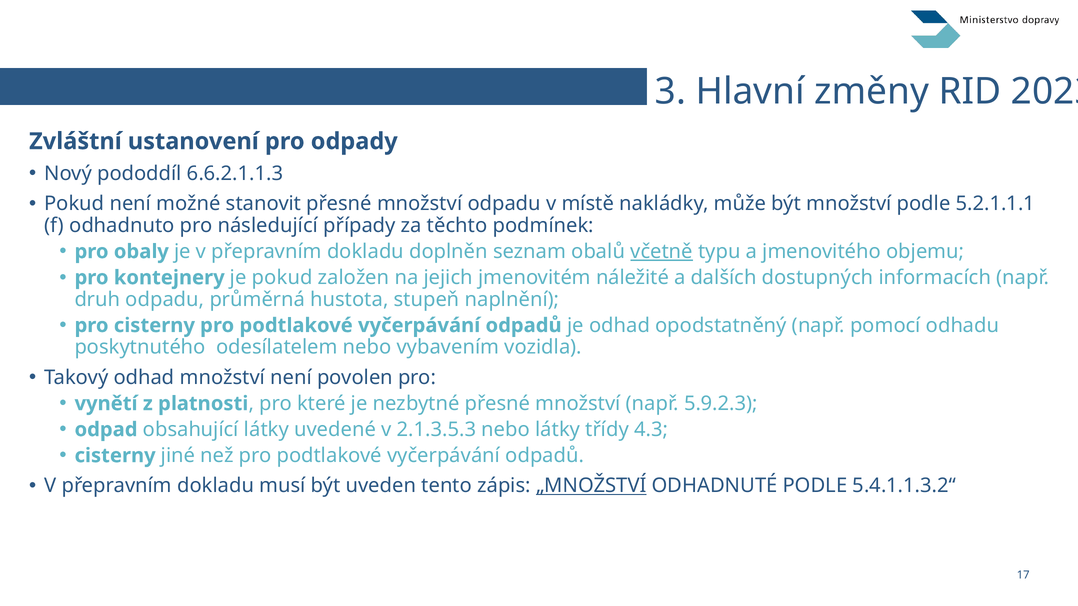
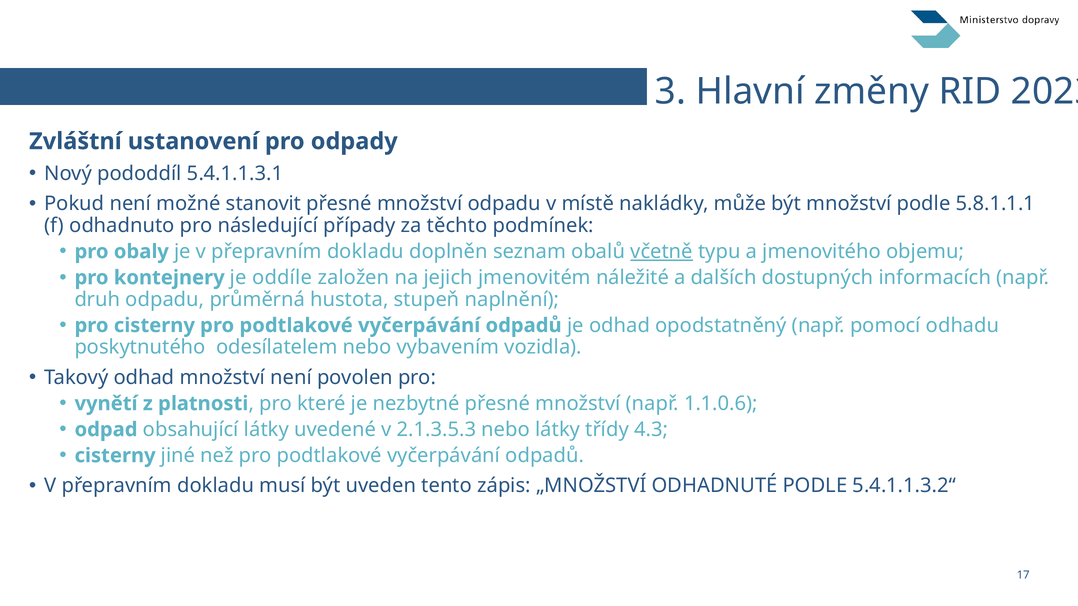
6.6.2.1.1.3: 6.6.2.1.1.3 -> 5.4.1.1.3.1
5.2.1.1.1: 5.2.1.1.1 -> 5.8.1.1.1
je pokud: pokud -> oddíle
5.9.2.3: 5.9.2.3 -> 1.1.0.6
„MNOŽSTVÍ underline: present -> none
